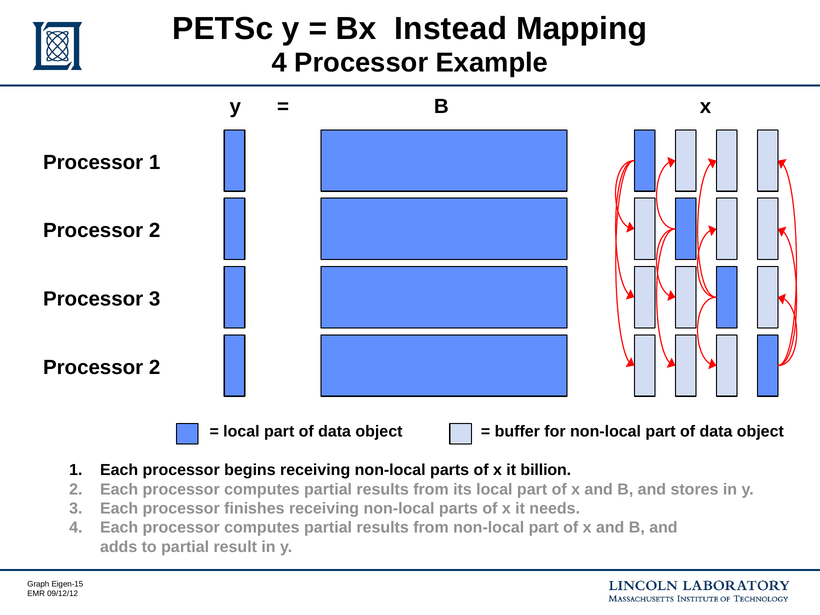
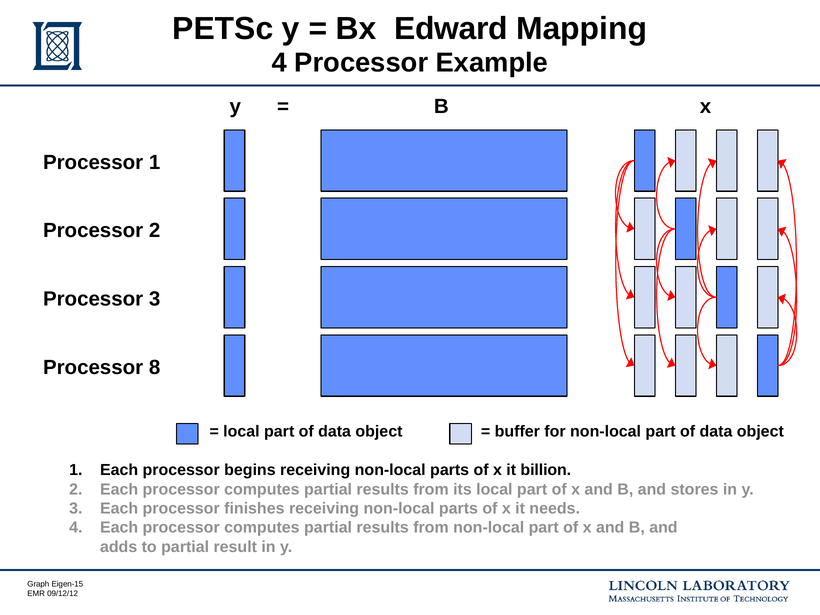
Instead: Instead -> Edward
2 at (155, 367): 2 -> 8
